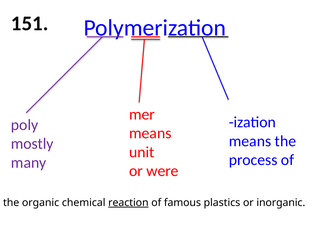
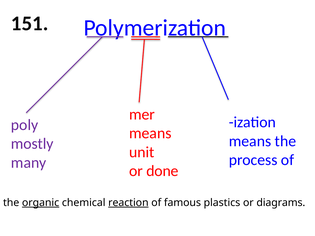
were: were -> done
organic underline: none -> present
inorganic: inorganic -> diagrams
